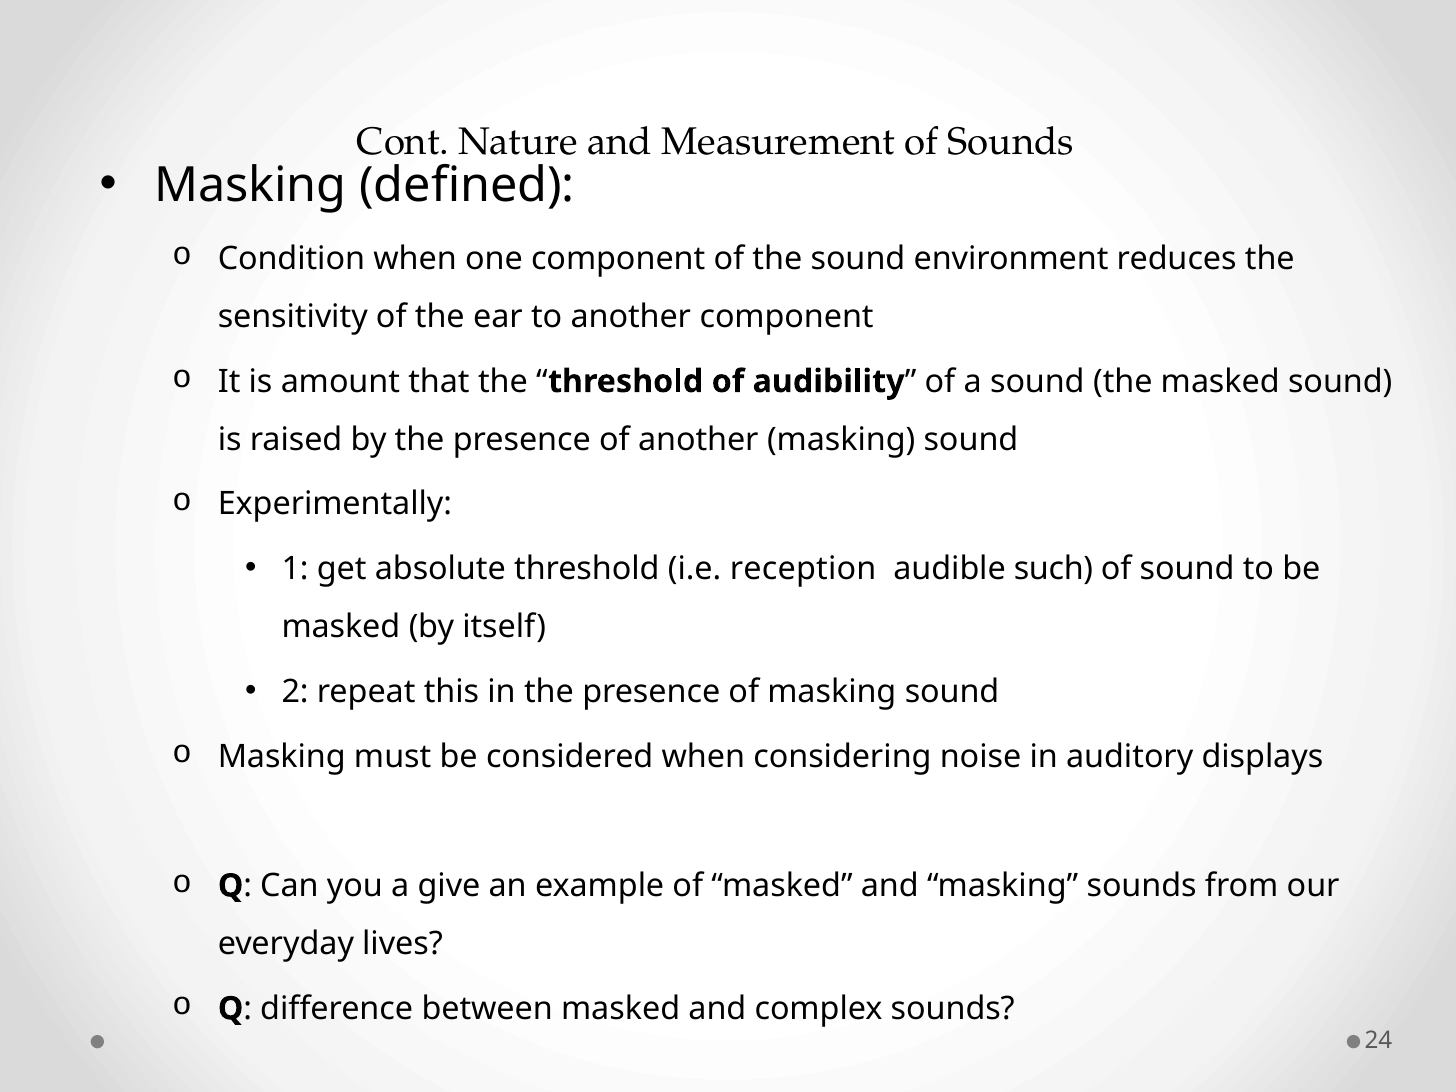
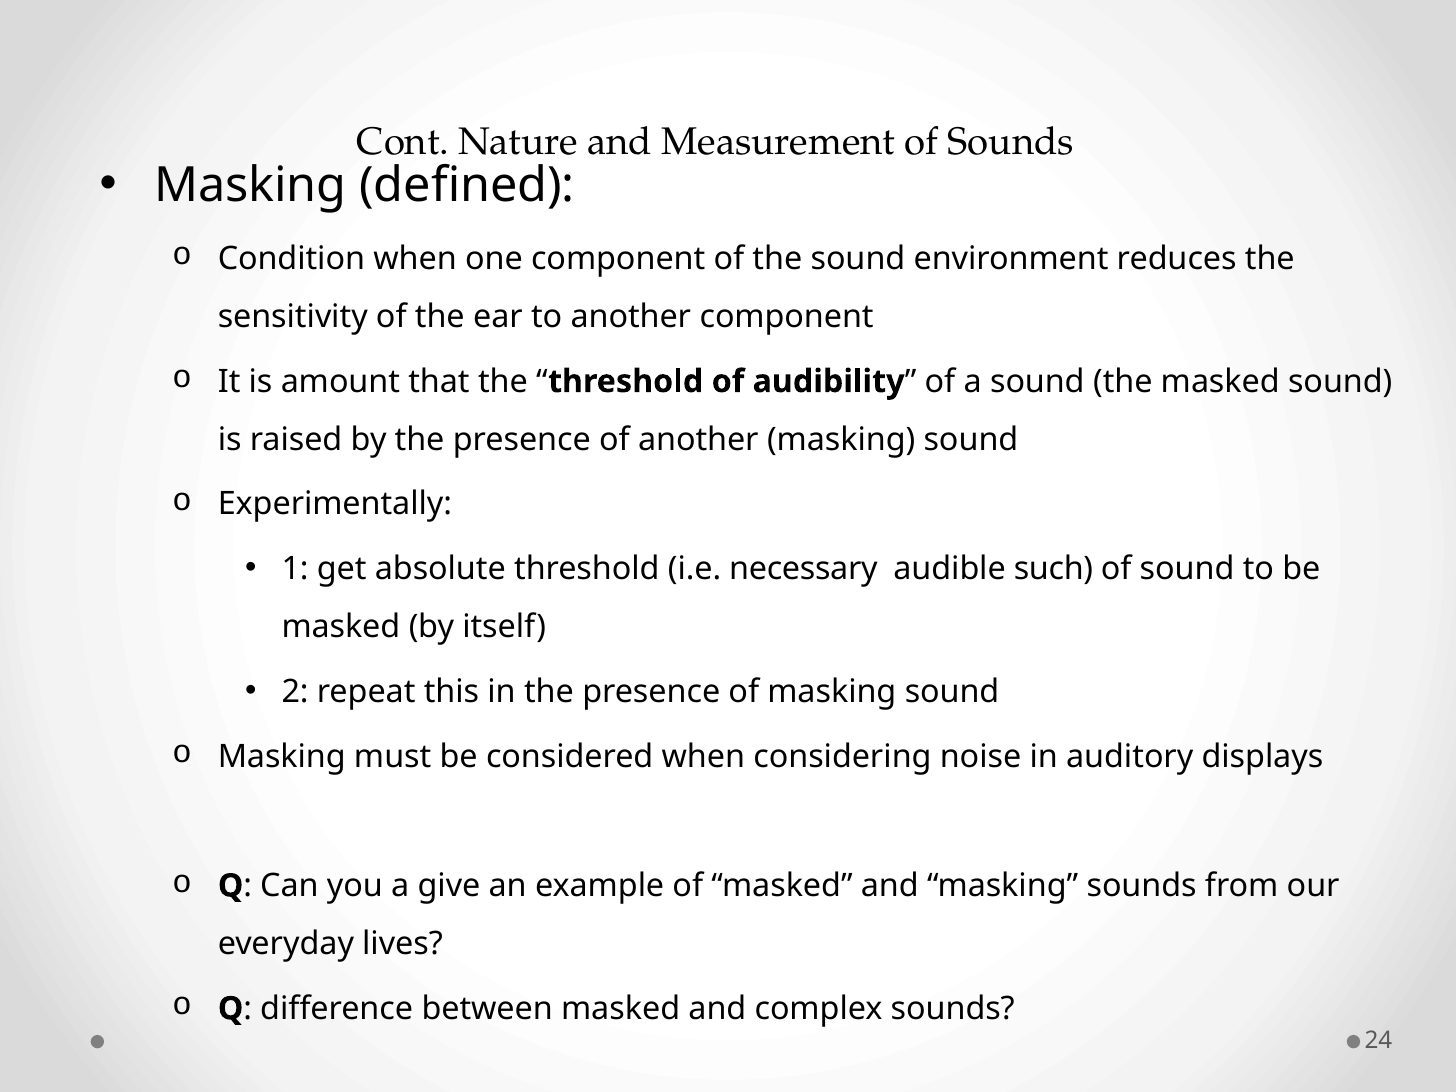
reception: reception -> necessary
